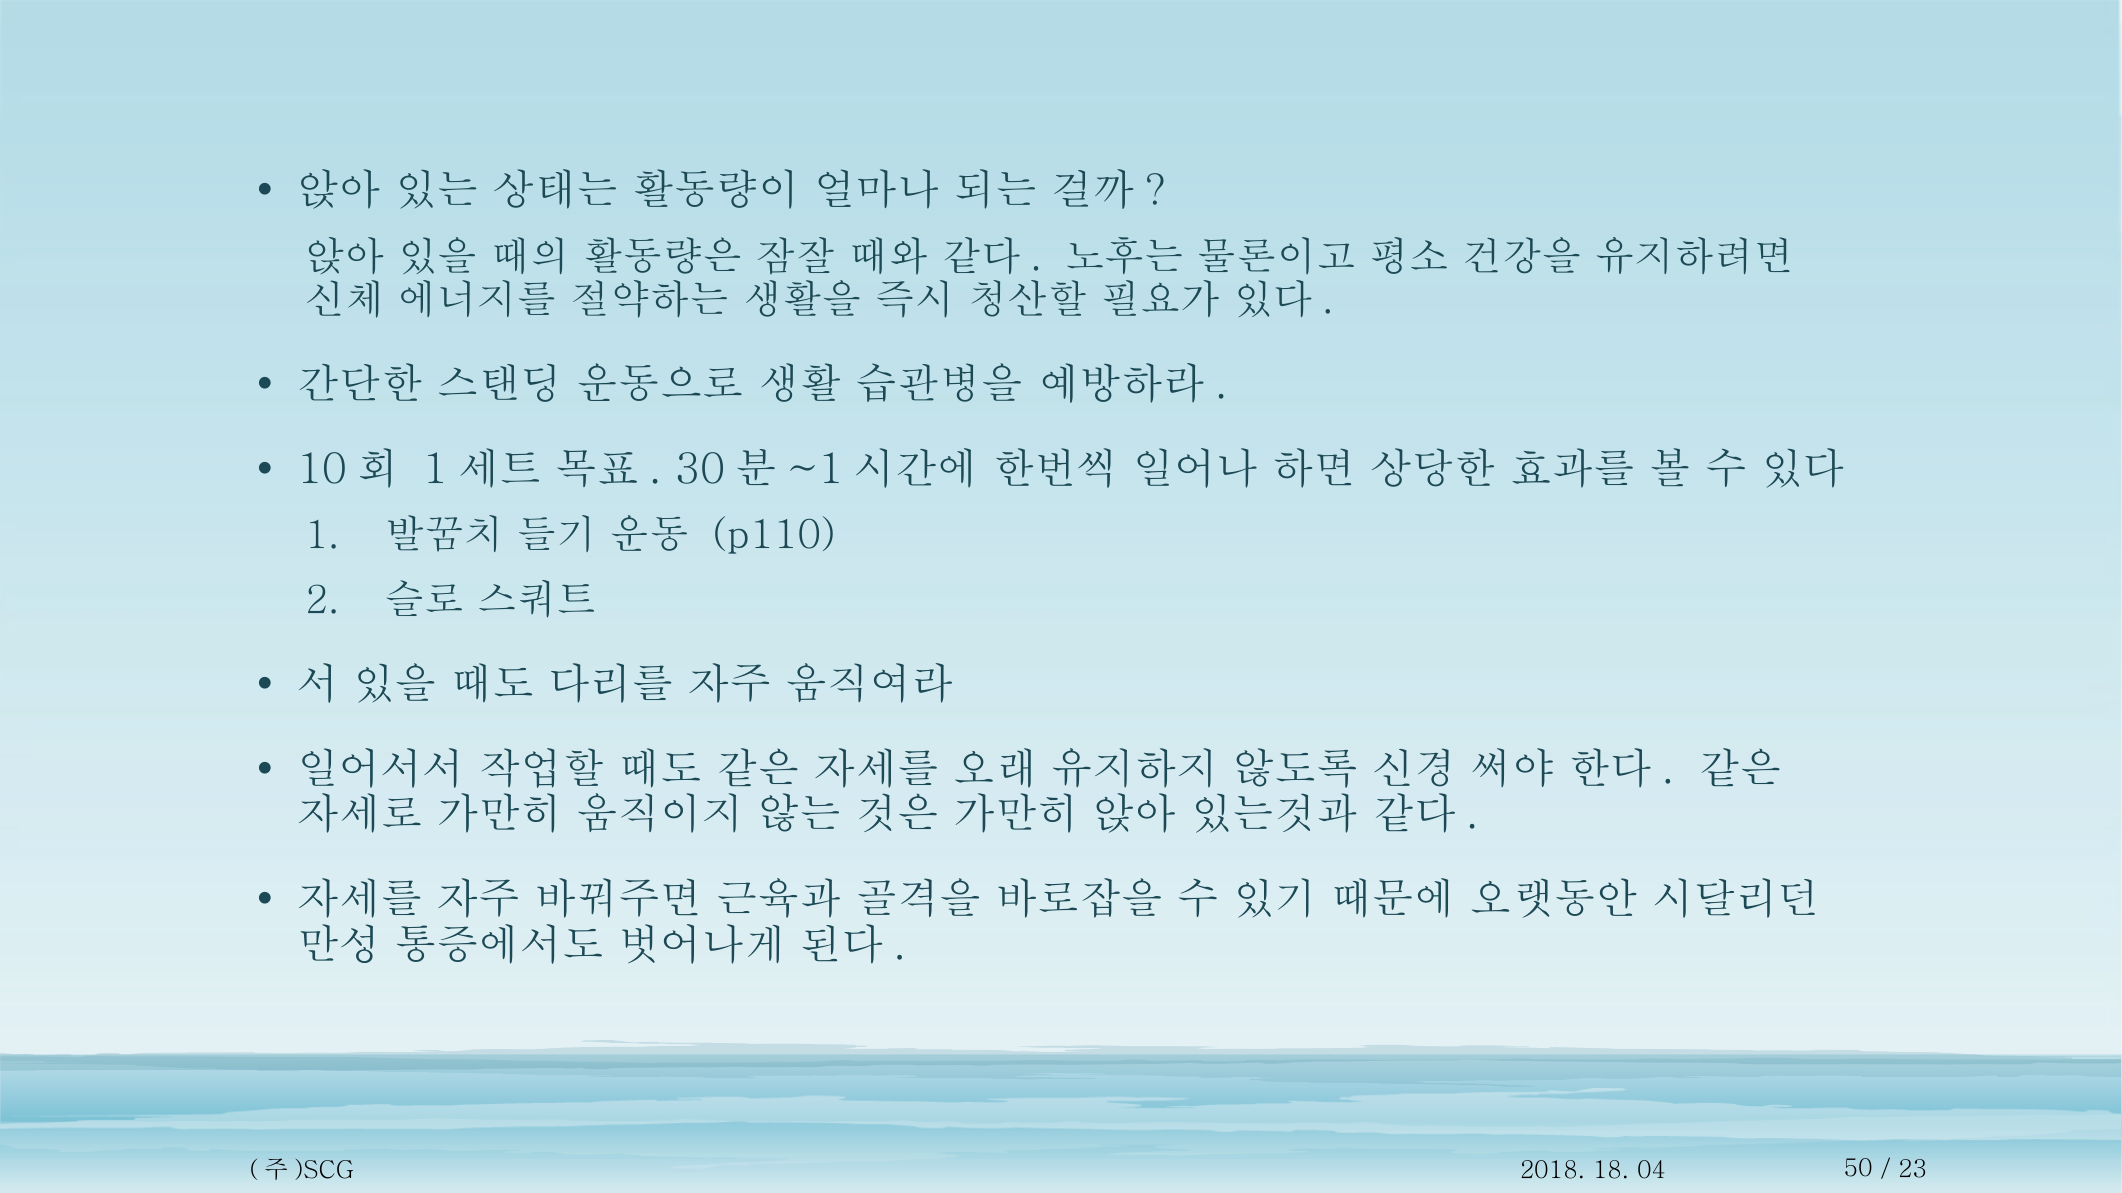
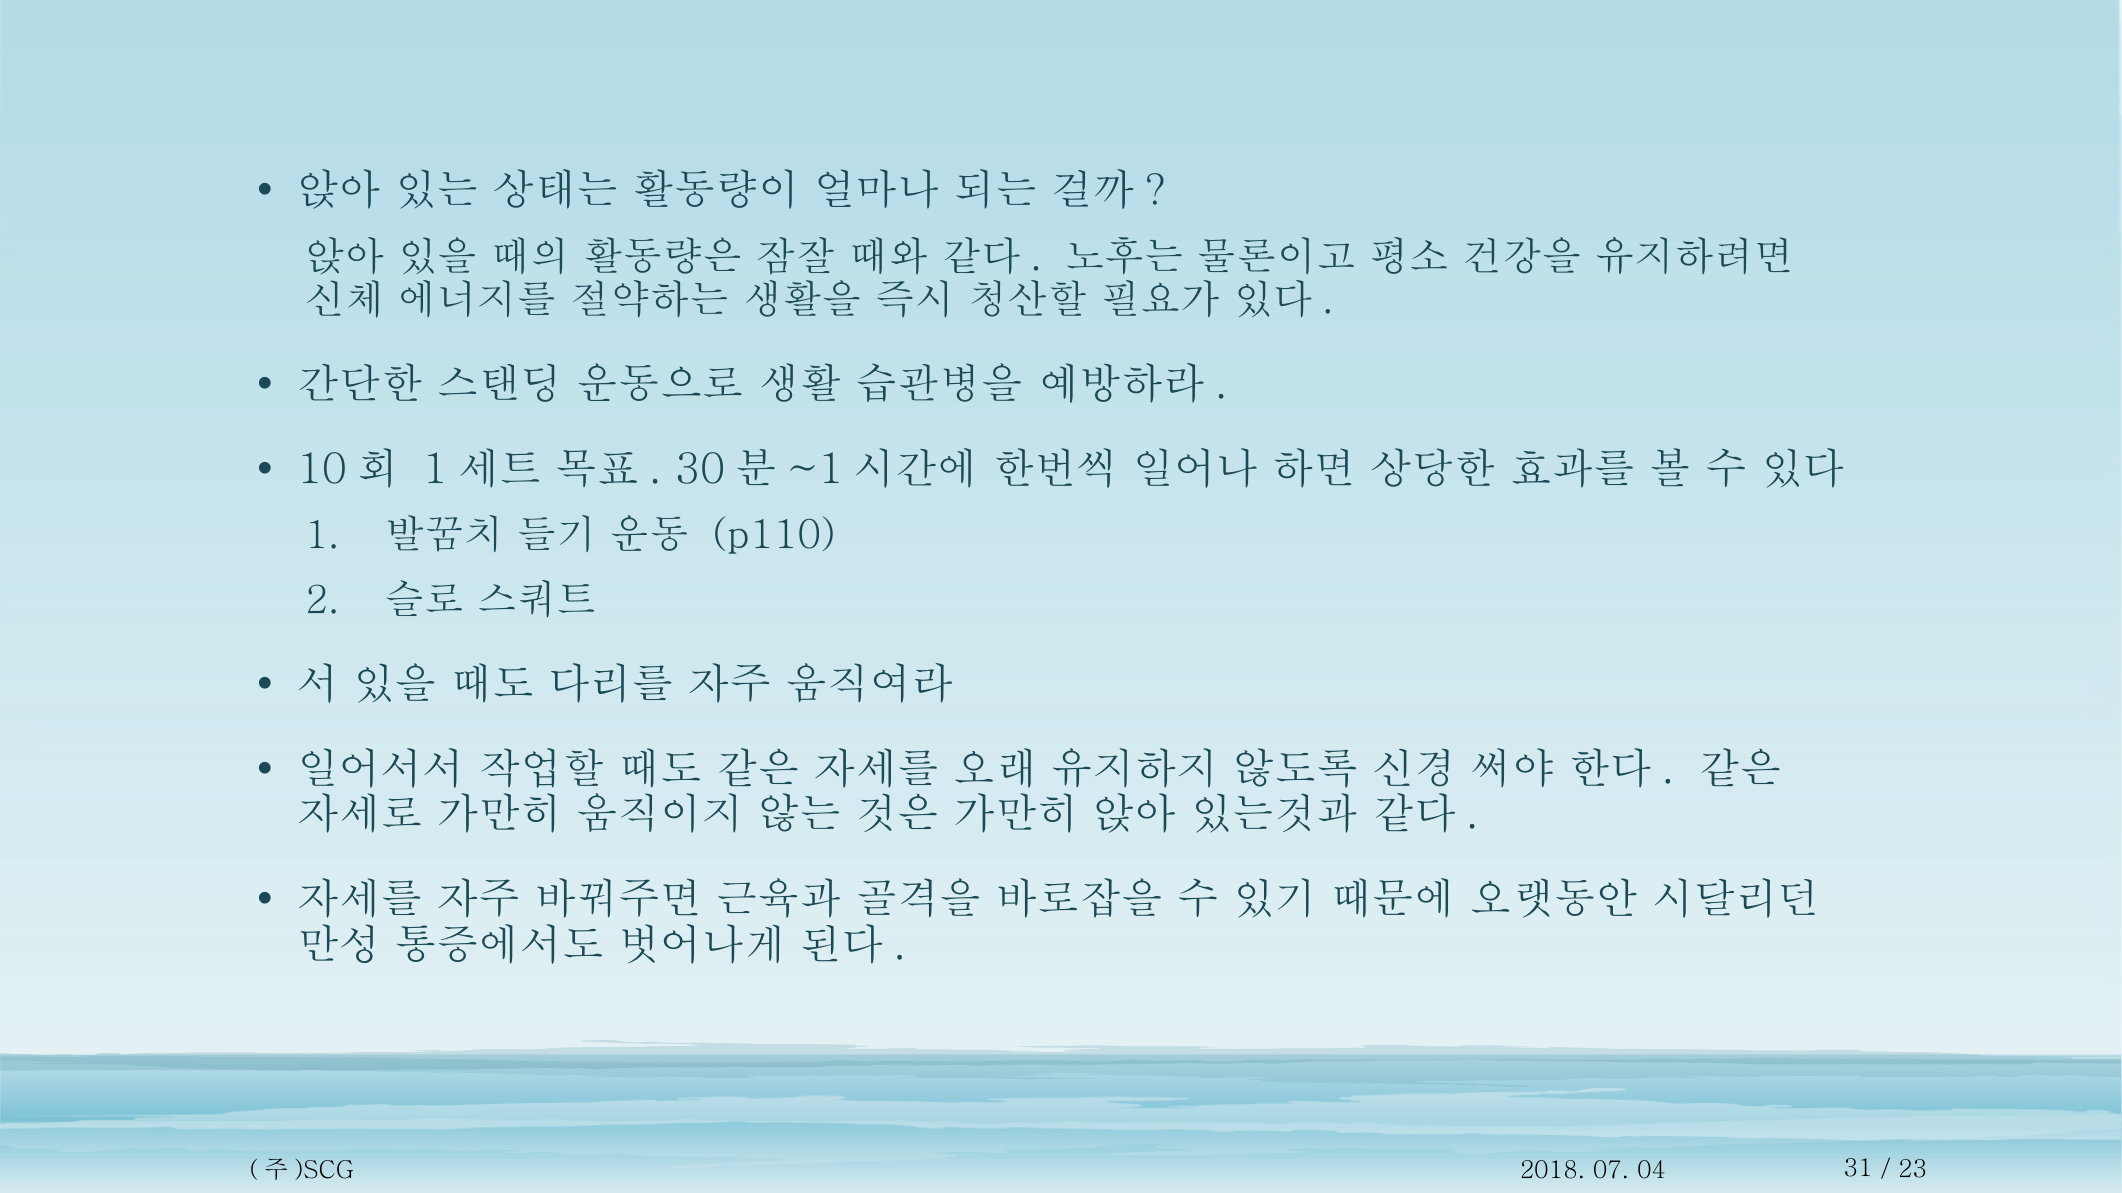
18: 18 -> 07
50: 50 -> 31
